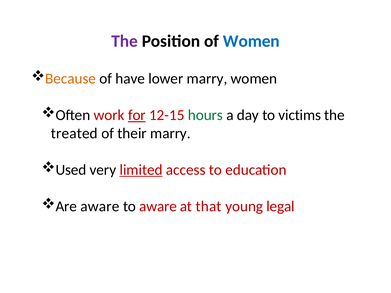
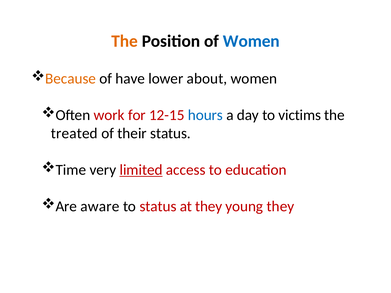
The at (125, 41) colour: purple -> orange
lower marry: marry -> about
for underline: present -> none
hours colour: green -> blue
their marry: marry -> status
Used: Used -> Time
to aware: aware -> status
at that: that -> they
young legal: legal -> they
